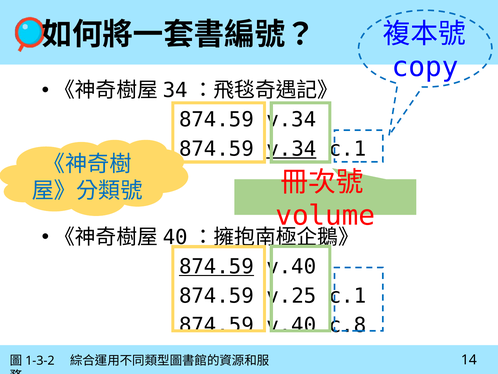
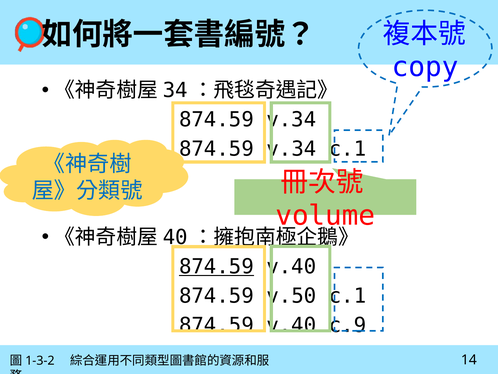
v.34 at (291, 149) underline: present -> none
v.25: v.25 -> v.50
c.8: c.8 -> c.9
